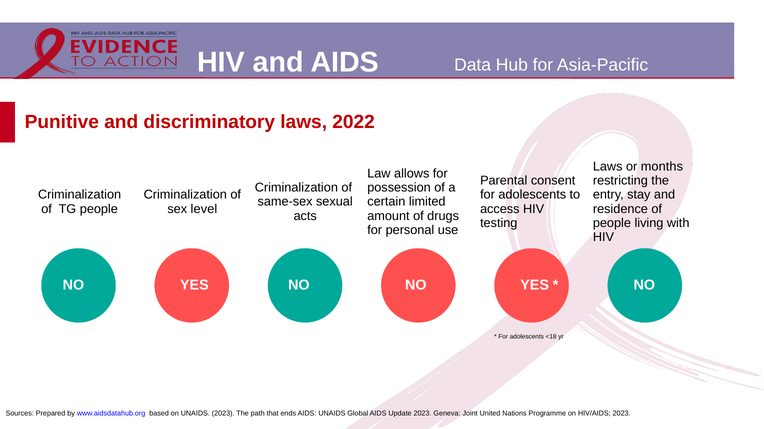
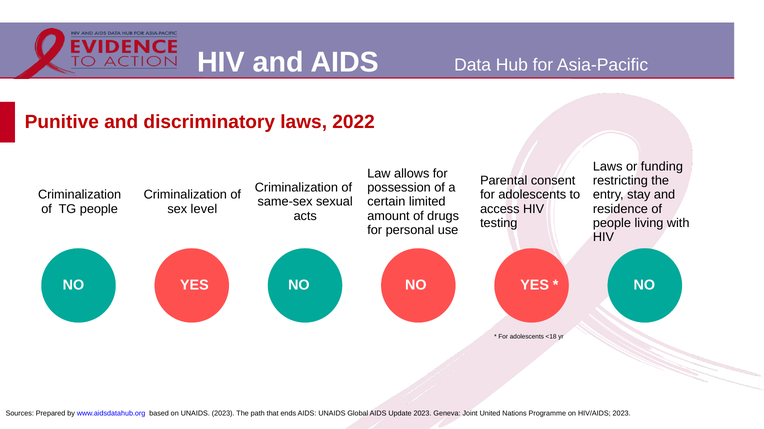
months: months -> funding
